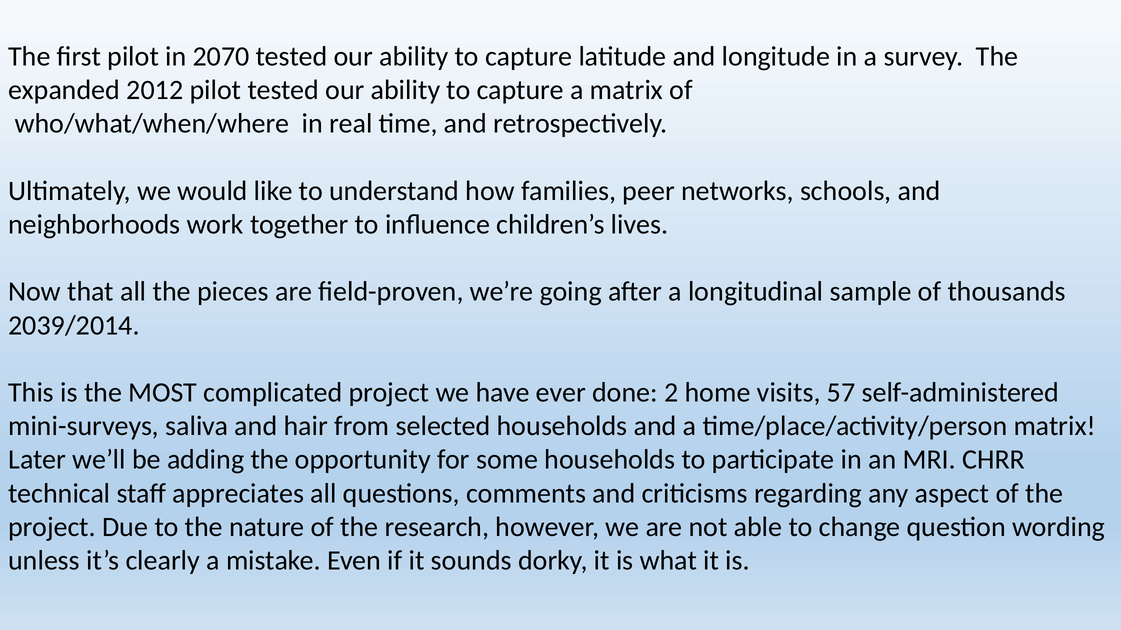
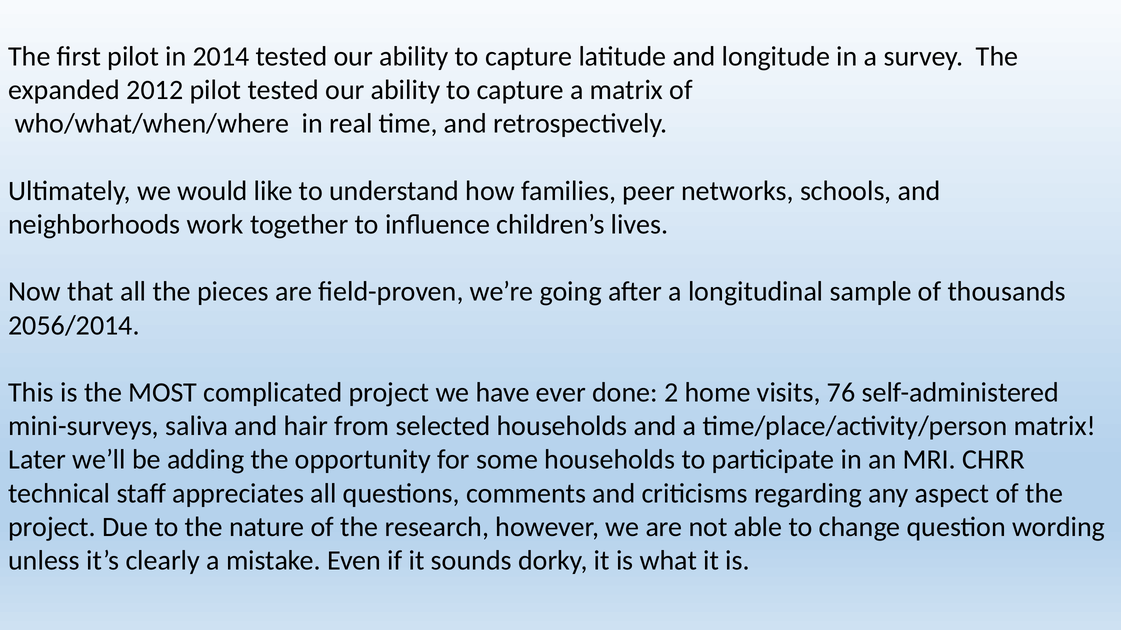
2070: 2070 -> 2014
2039/2014: 2039/2014 -> 2056/2014
57: 57 -> 76
